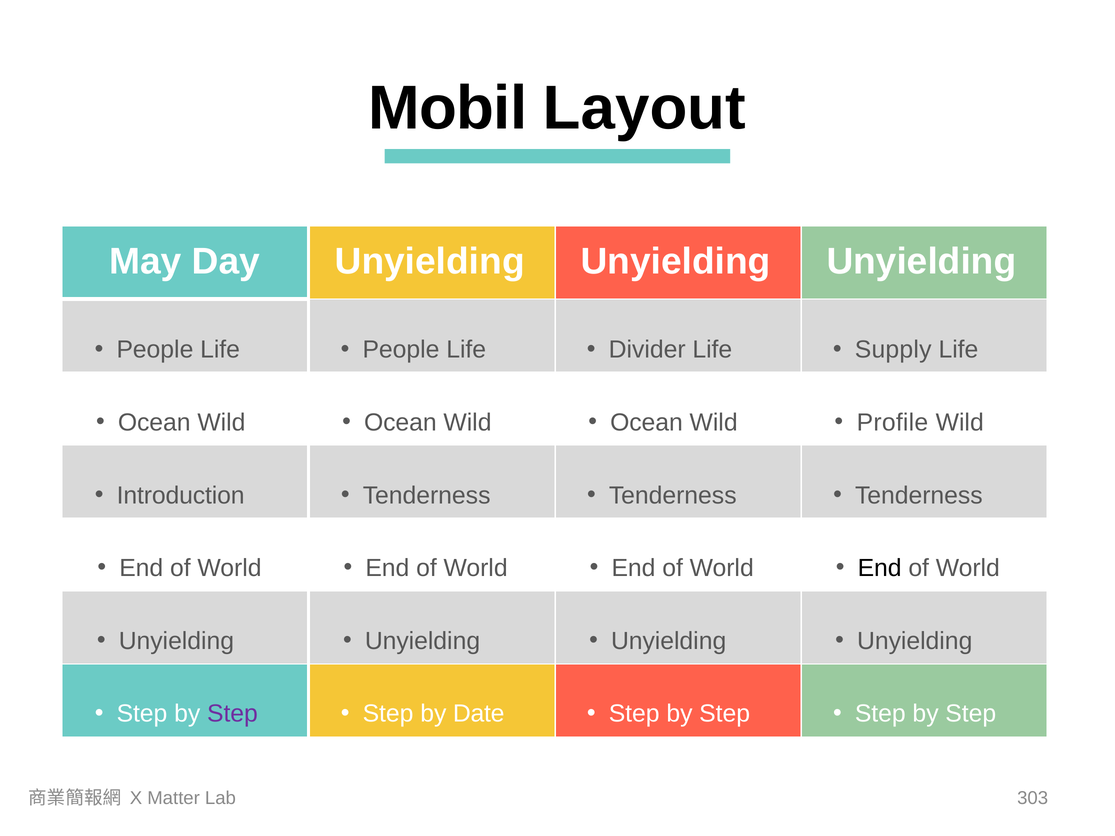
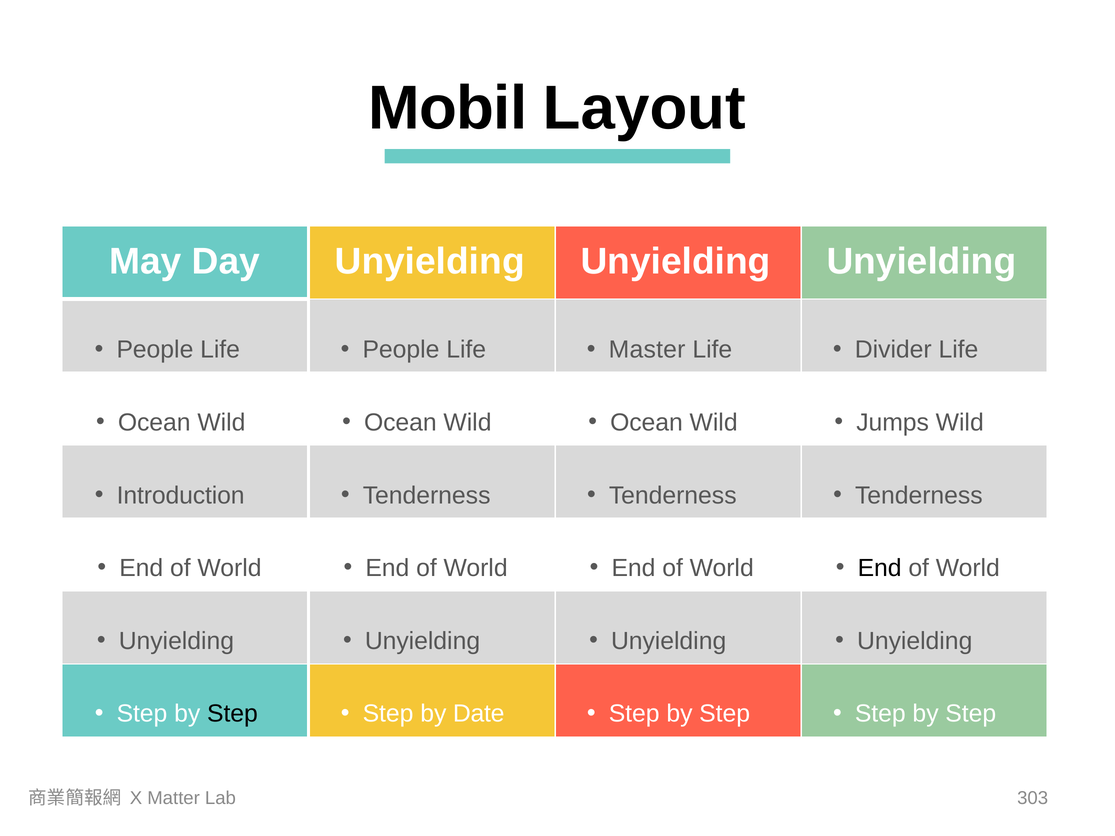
Divider: Divider -> Master
Supply: Supply -> Divider
Profile: Profile -> Jumps
Step at (232, 714) colour: purple -> black
